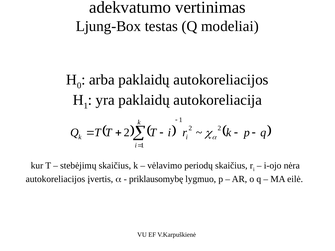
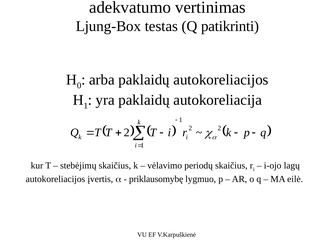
modeliai: modeliai -> patikrinti
nėra: nėra -> lagų
